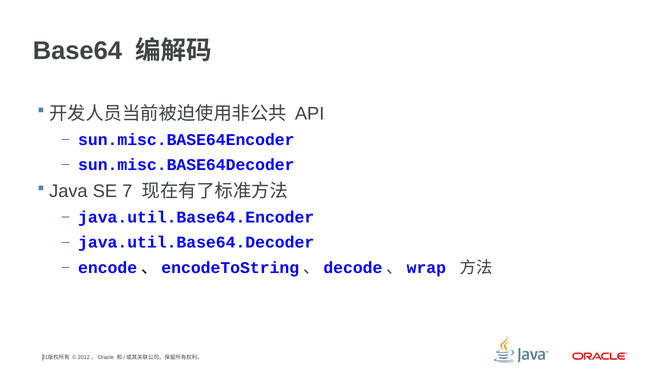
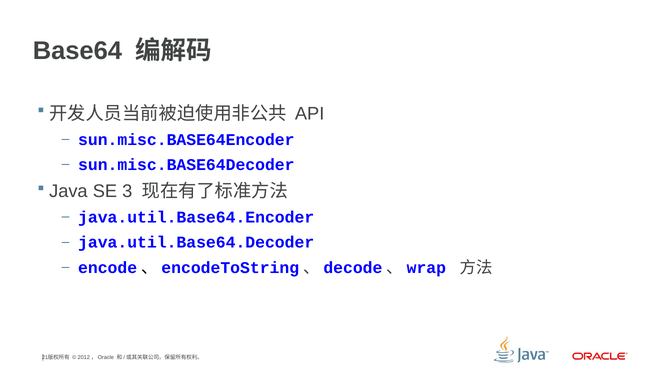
7: 7 -> 3
